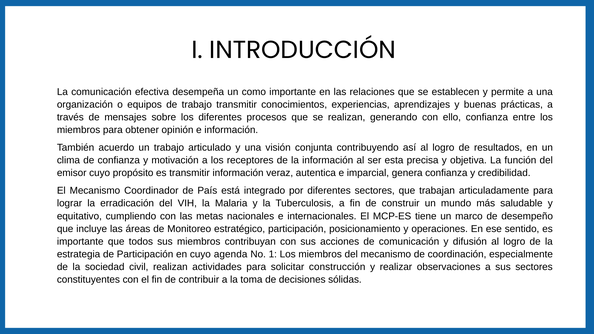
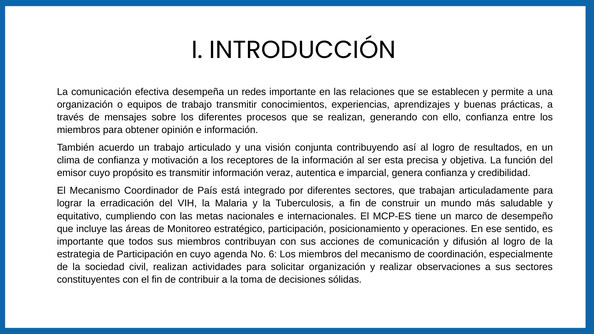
como: como -> redes
1: 1 -> 6
solicitar construcción: construcción -> organización
